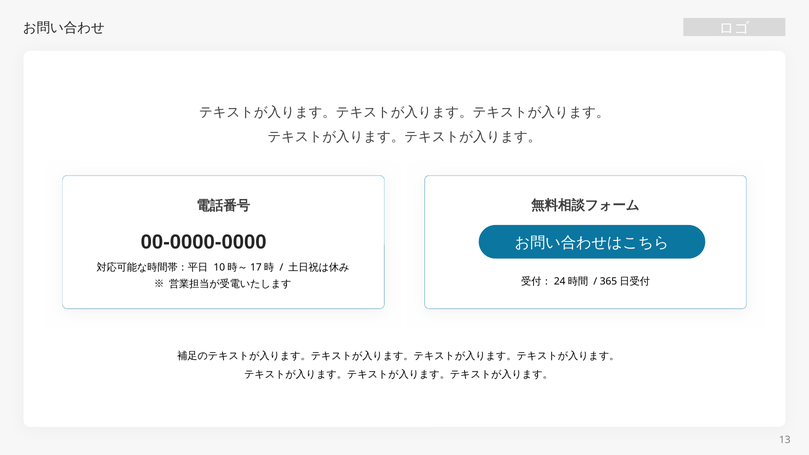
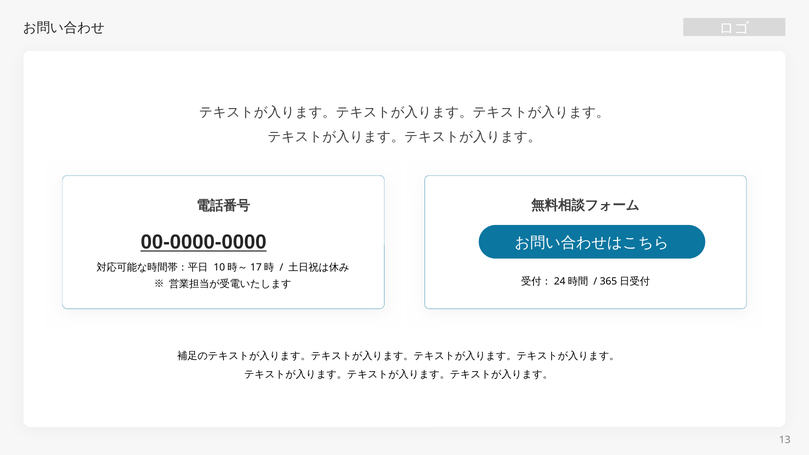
00-0000-0000 underline: none -> present
